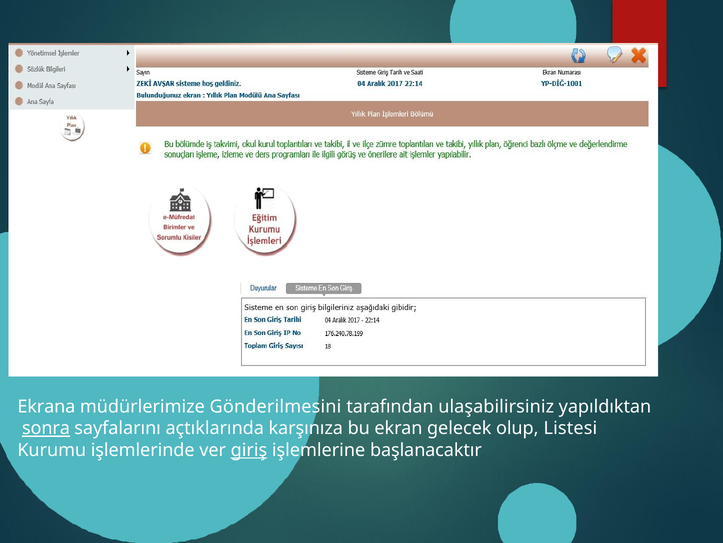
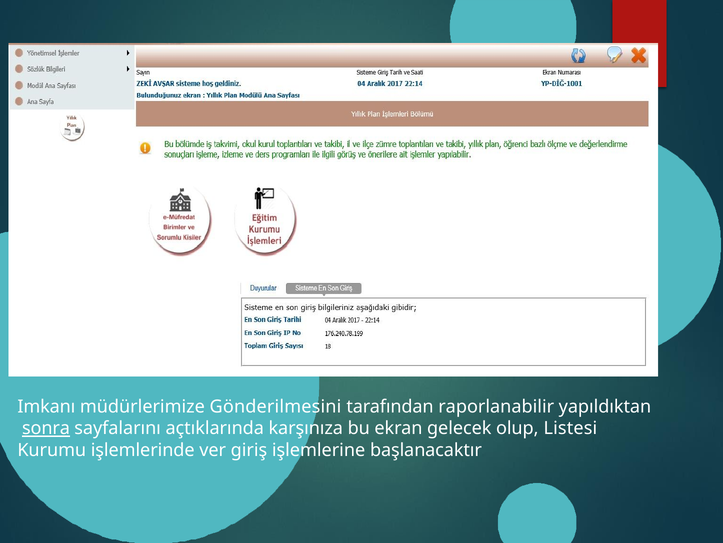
Ekrana: Ekrana -> Imkanı
ulaşabilirsiniz: ulaşabilirsiniz -> raporlanabilir
giriş underline: present -> none
